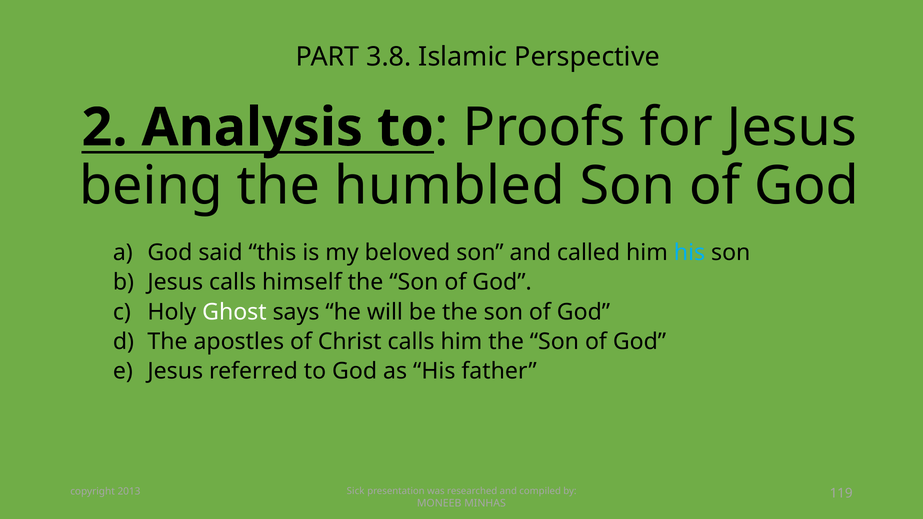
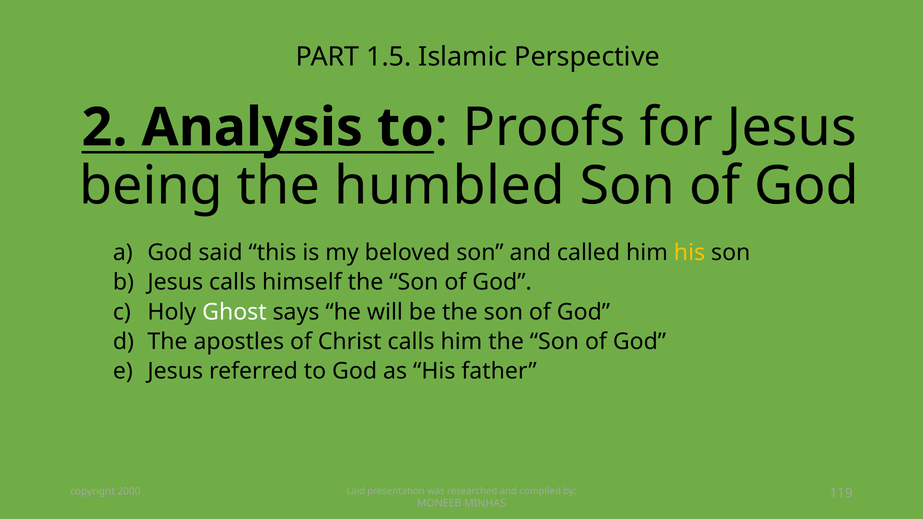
3.8: 3.8 -> 1.5
his at (689, 253) colour: light blue -> yellow
Sick: Sick -> Laid
2013: 2013 -> 2000
